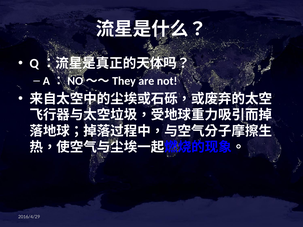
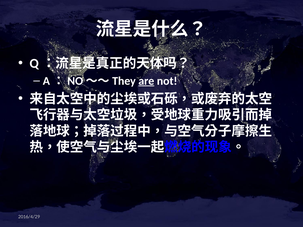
are underline: none -> present
